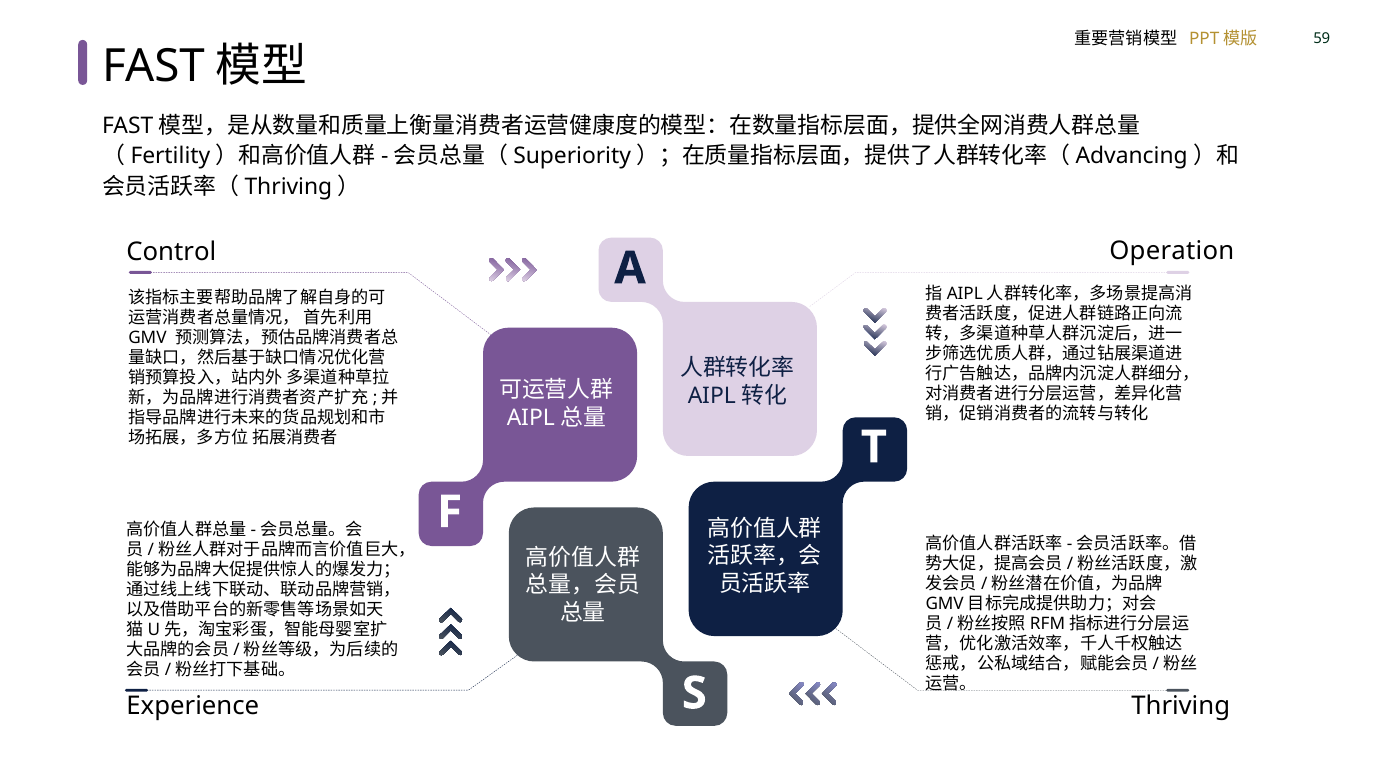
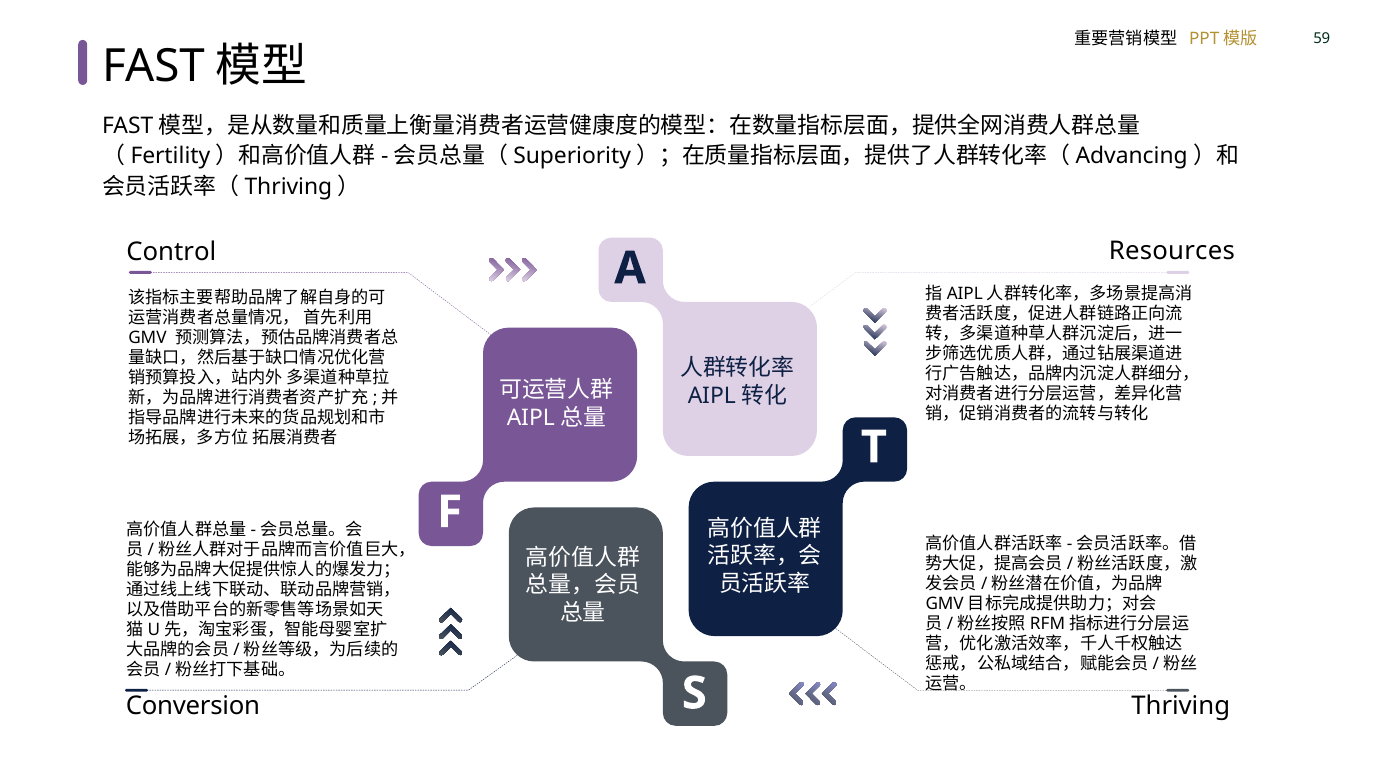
Operation: Operation -> Resources
Experience: Experience -> Conversion
